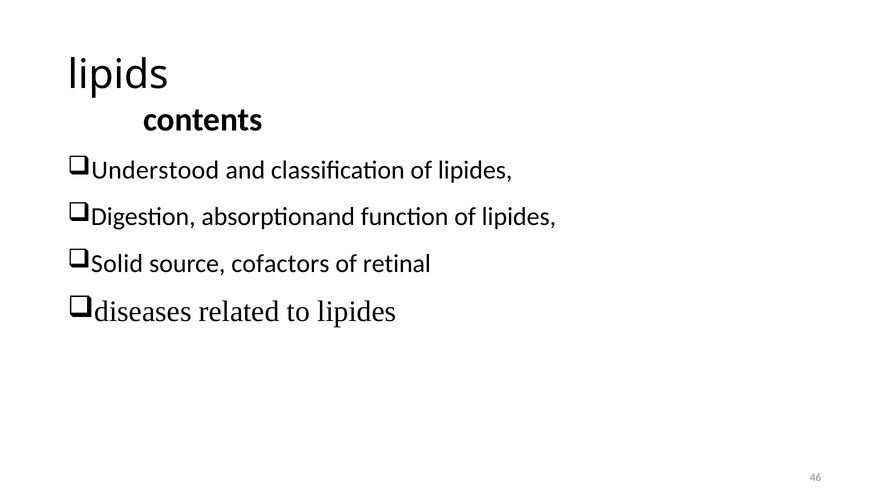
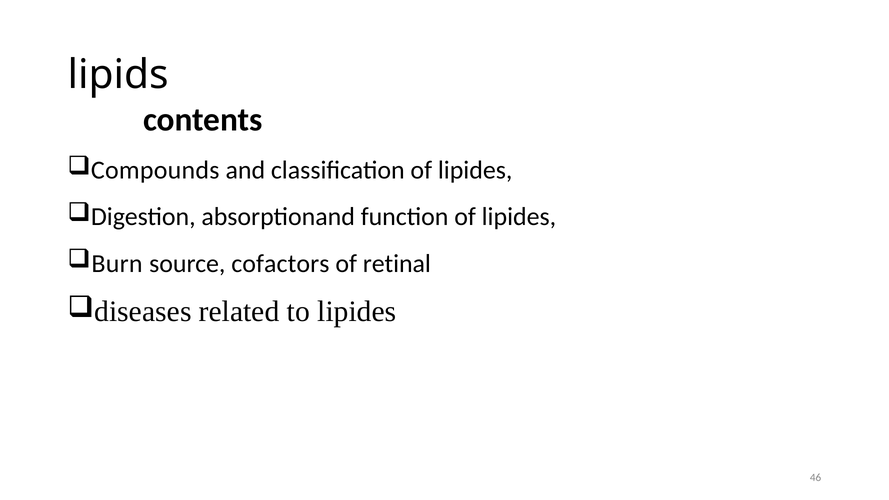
Understood: Understood -> Compounds
Solid: Solid -> Burn
